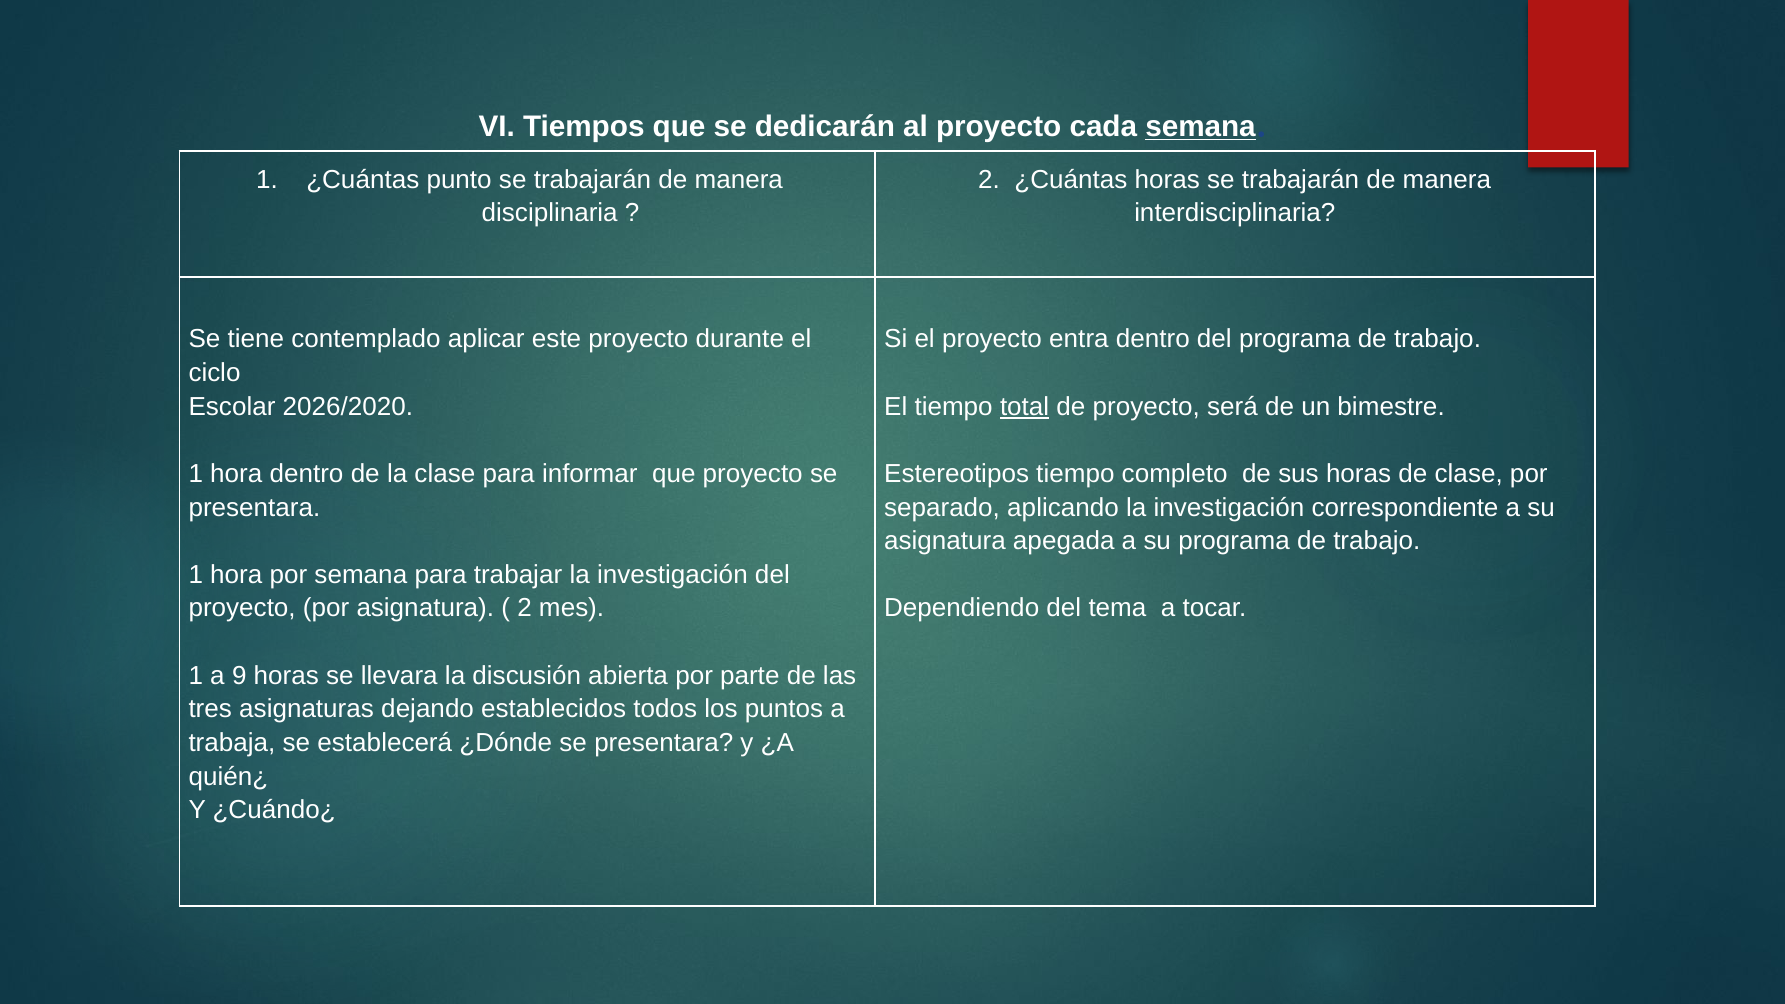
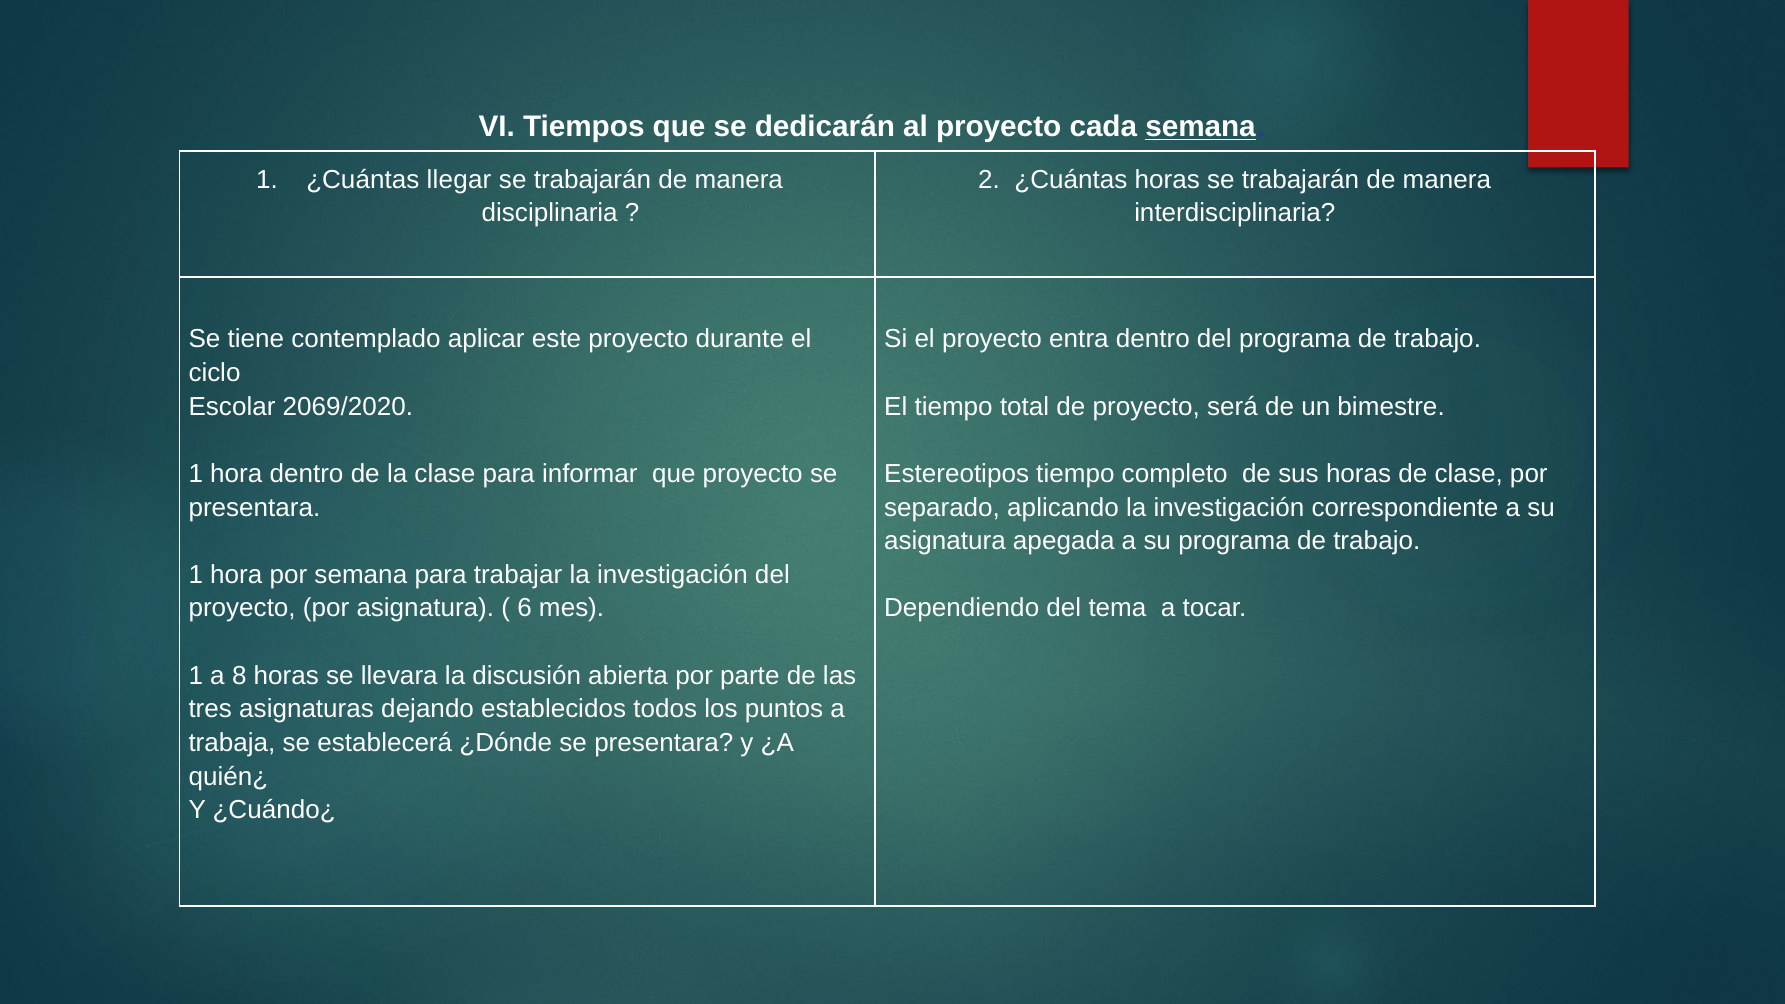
punto: punto -> llegar
2026/2020: 2026/2020 -> 2069/2020
total underline: present -> none
2 at (525, 608): 2 -> 6
9: 9 -> 8
